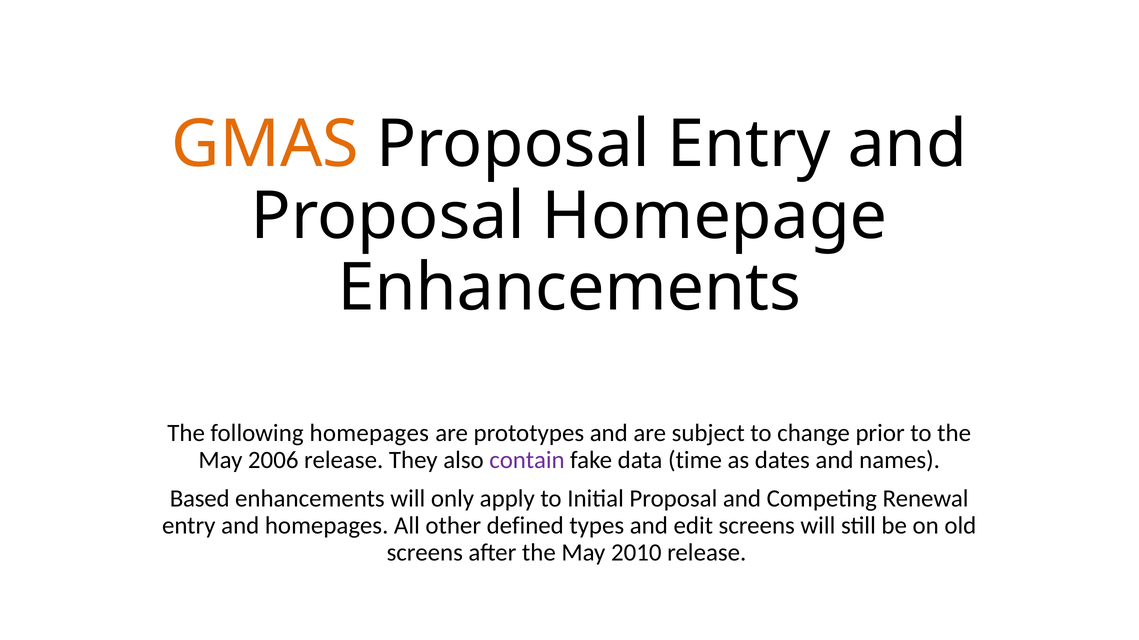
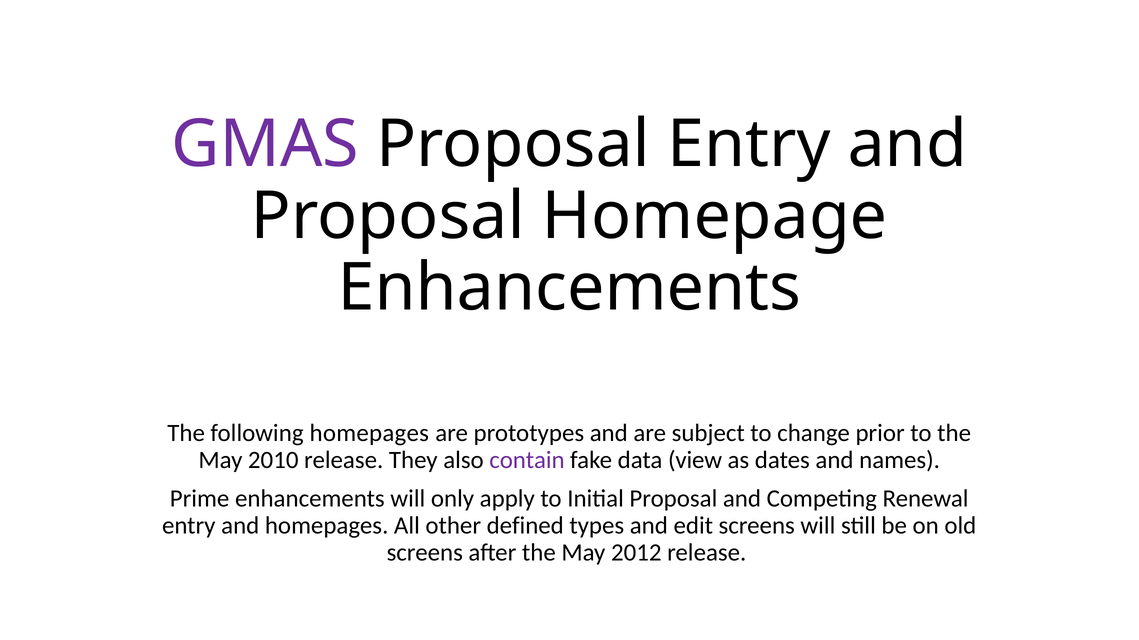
GMAS colour: orange -> purple
2006: 2006 -> 2010
time: time -> view
Based: Based -> Prime
2010: 2010 -> 2012
